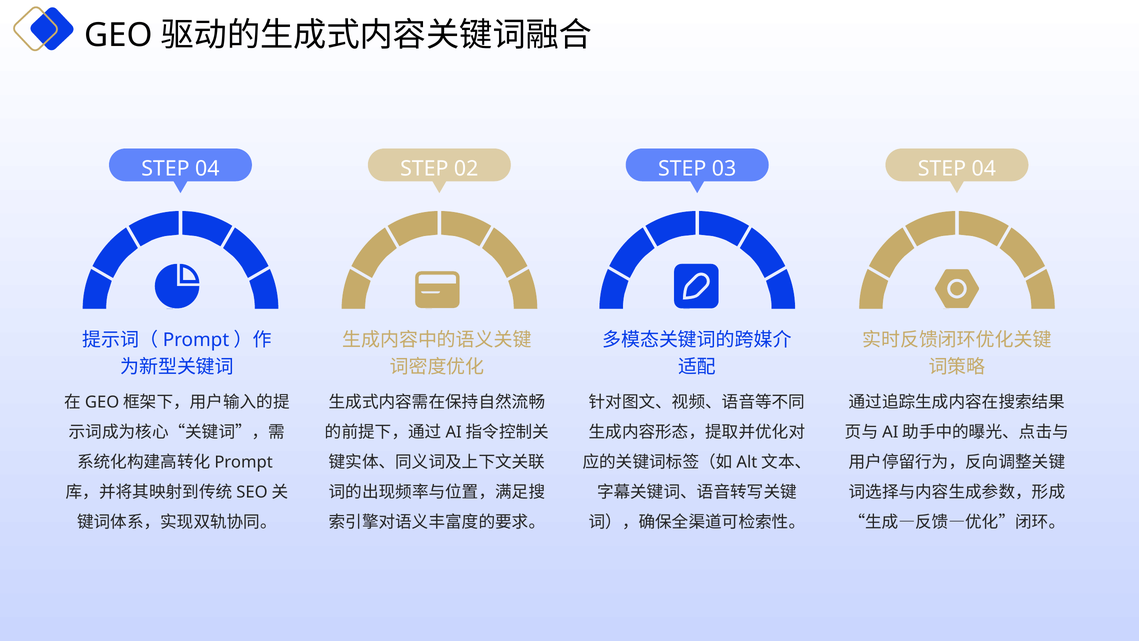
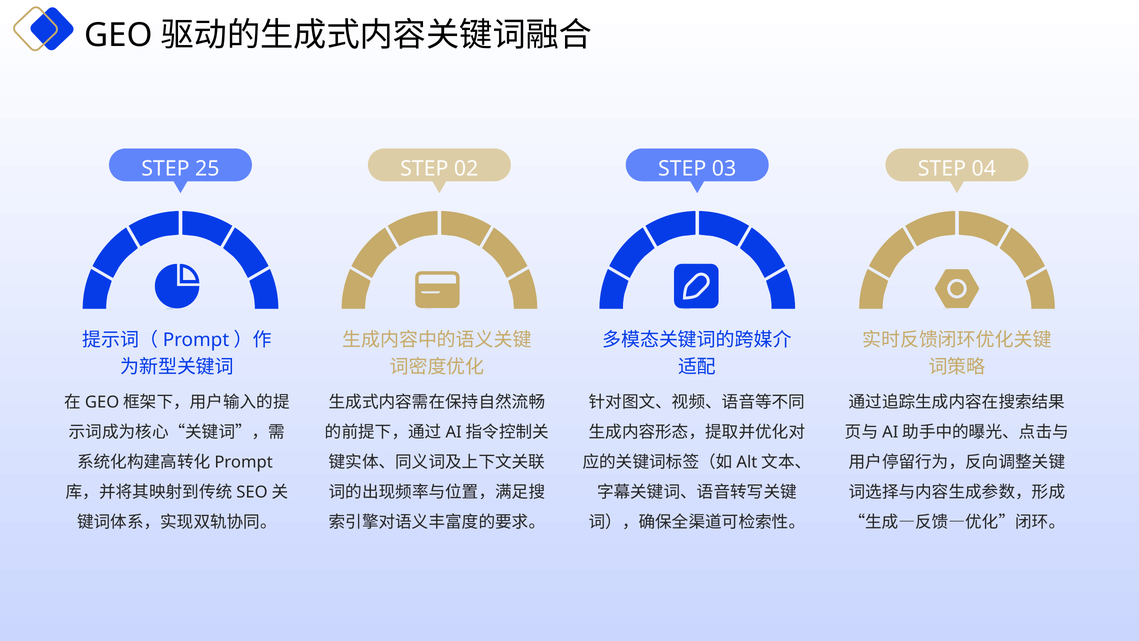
04 at (207, 168): 04 -> 25
